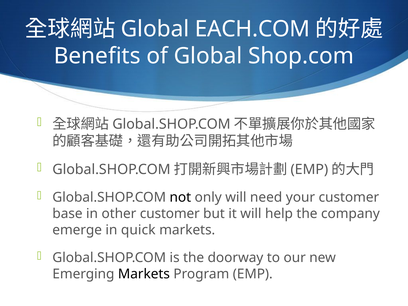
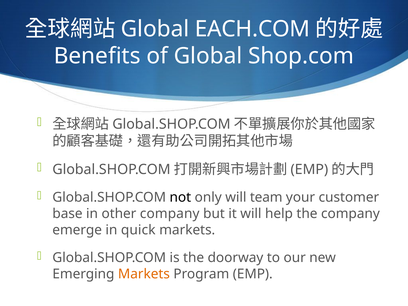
need: need -> team
other customer: customer -> company
Markets at (144, 274) colour: black -> orange
